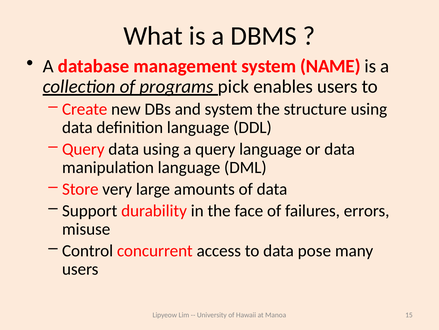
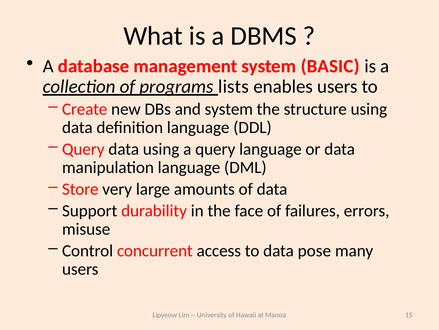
NAME: NAME -> BASIC
pick: pick -> lists
